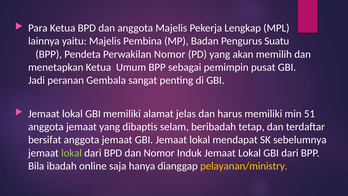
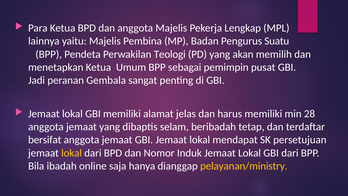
Perwakilan Nomor: Nomor -> Teologi
51: 51 -> 28
sebelumnya: sebelumnya -> persetujuan
lokal at (72, 153) colour: light green -> yellow
